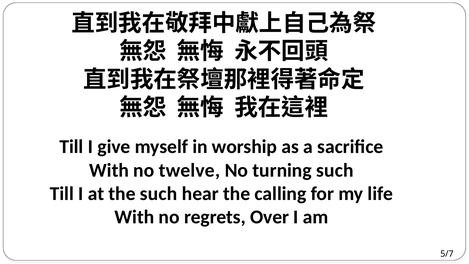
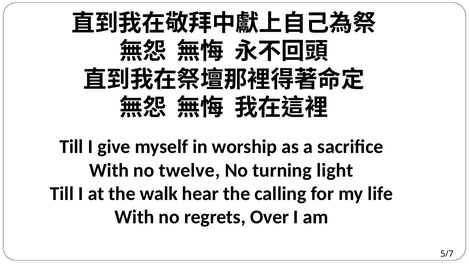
turning such: such -> light
the such: such -> walk
